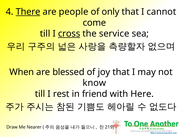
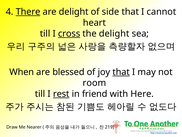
are people: people -> delight
only: only -> side
come: come -> heart
the service: service -> delight
that at (121, 72) underline: none -> present
know: know -> room
rest underline: none -> present
